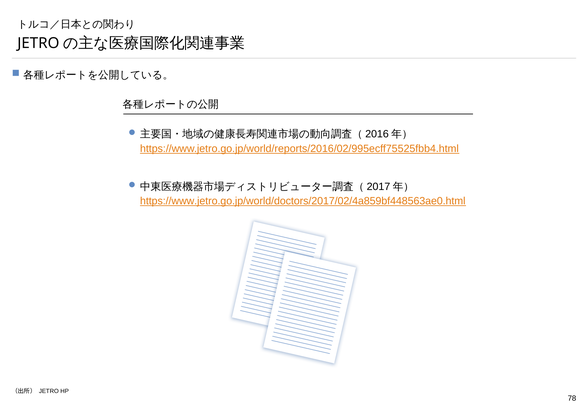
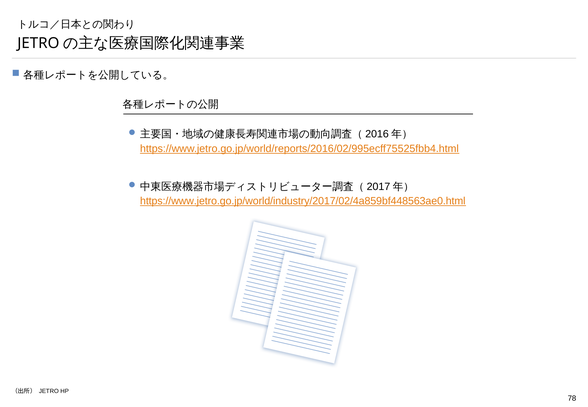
https://www.jetro.go.jp/world/doctors/2017/02/4a859bf448563ae0.html: https://www.jetro.go.jp/world/doctors/2017/02/4a859bf448563ae0.html -> https://www.jetro.go.jp/world/industry/2017/02/4a859bf448563ae0.html
